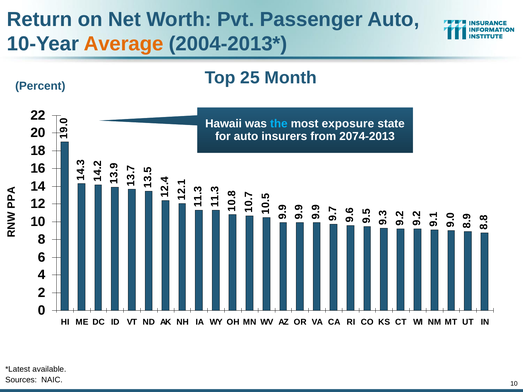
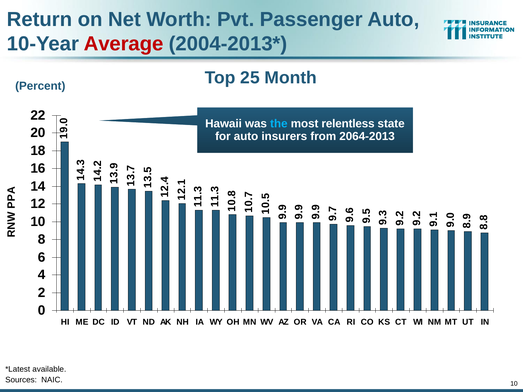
Average colour: orange -> red
exposure: exposure -> relentless
2074-2013: 2074-2013 -> 2064-2013
